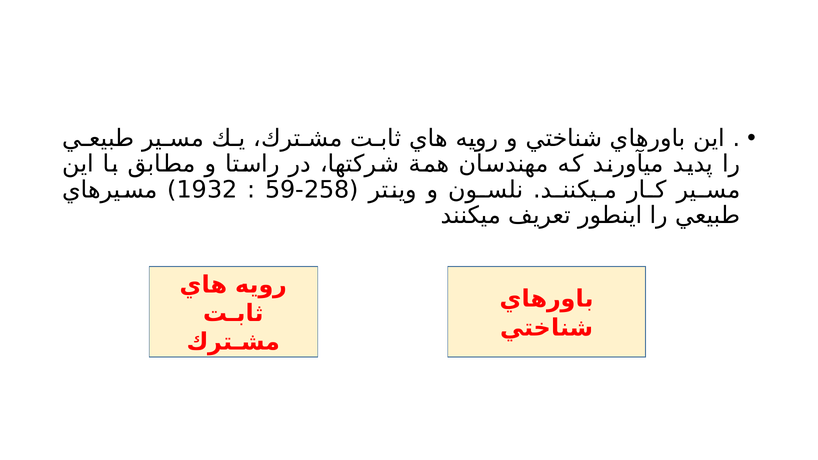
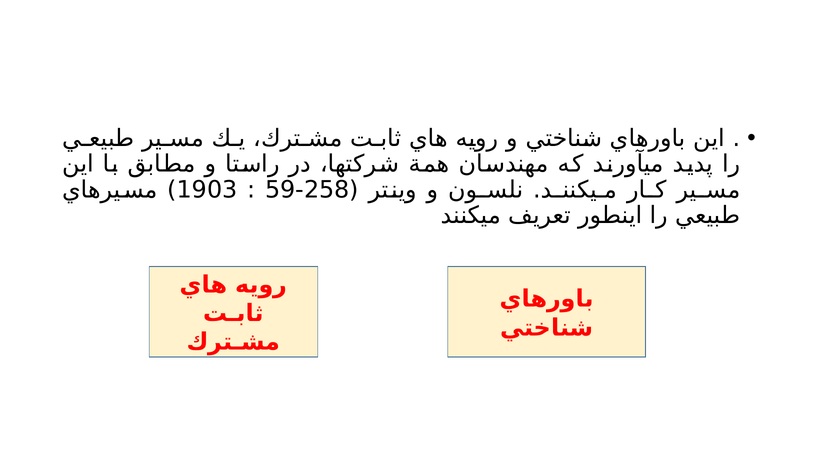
1932: 1932 -> 1903
